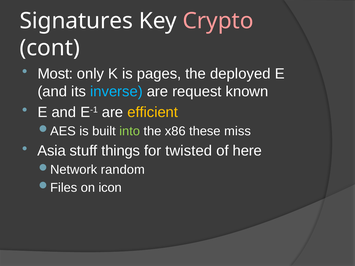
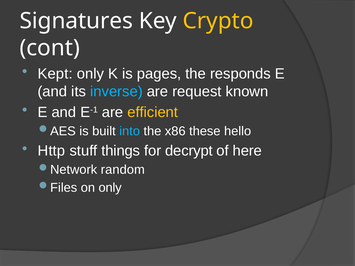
Crypto colour: pink -> yellow
Most: Most -> Kept
deployed: deployed -> responds
into colour: light green -> light blue
miss: miss -> hello
Asia: Asia -> Http
twisted: twisted -> decrypt
on icon: icon -> only
